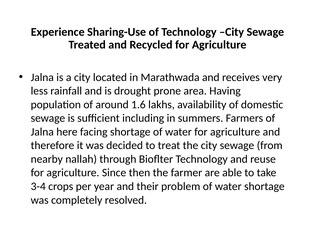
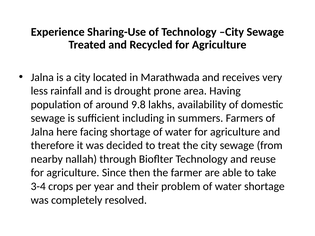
1.6: 1.6 -> 9.8
